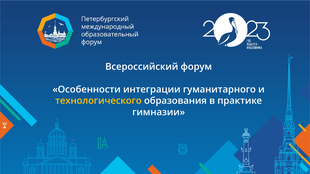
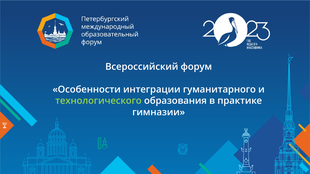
технологического colour: yellow -> light green
